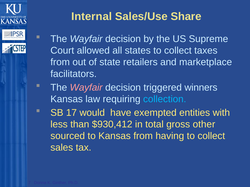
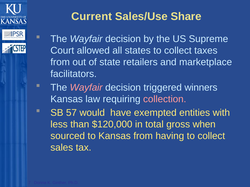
Internal: Internal -> Current
collection colour: light blue -> pink
17: 17 -> 57
$930,412: $930,412 -> $120,000
other: other -> when
